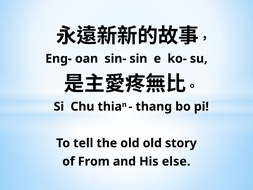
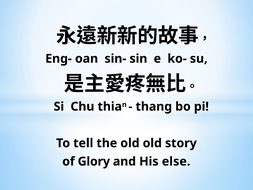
From: From -> Glory
